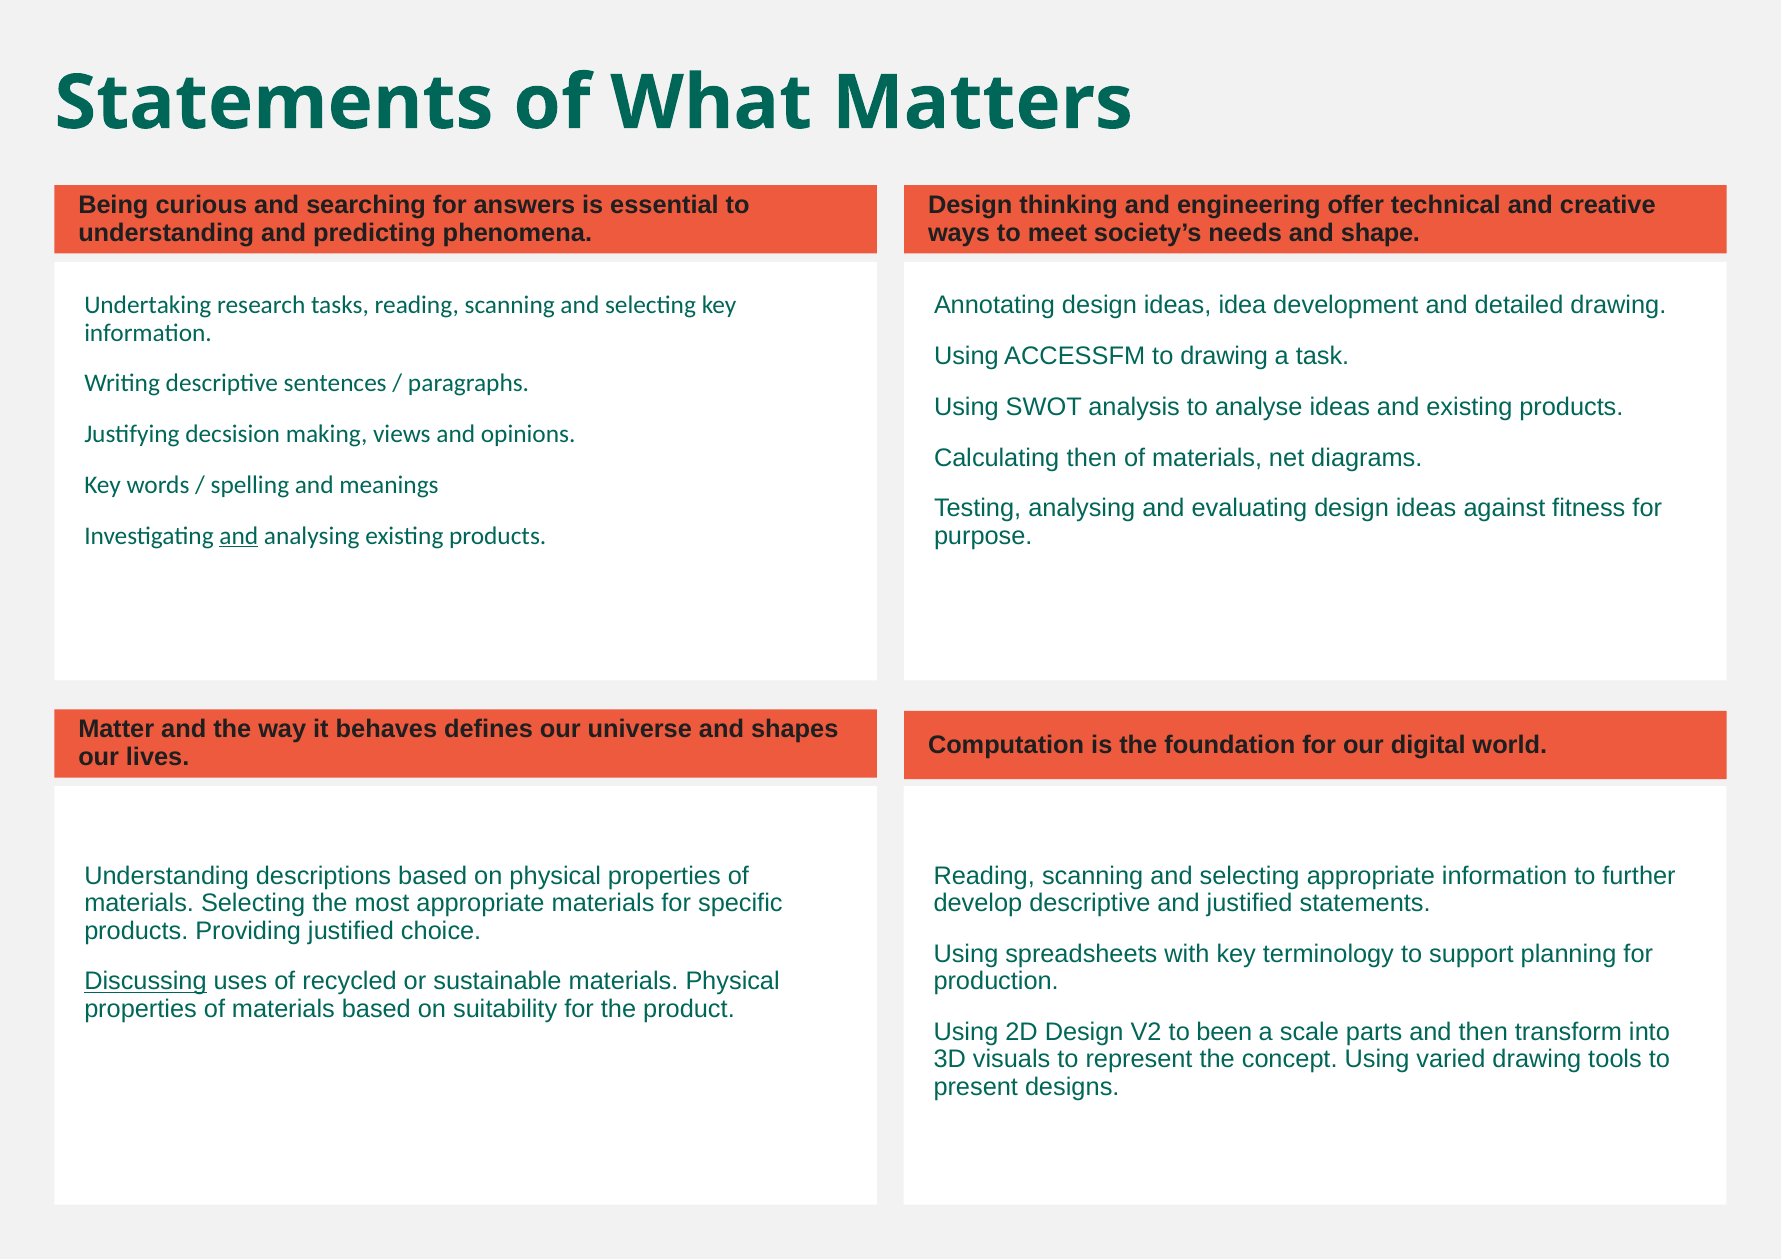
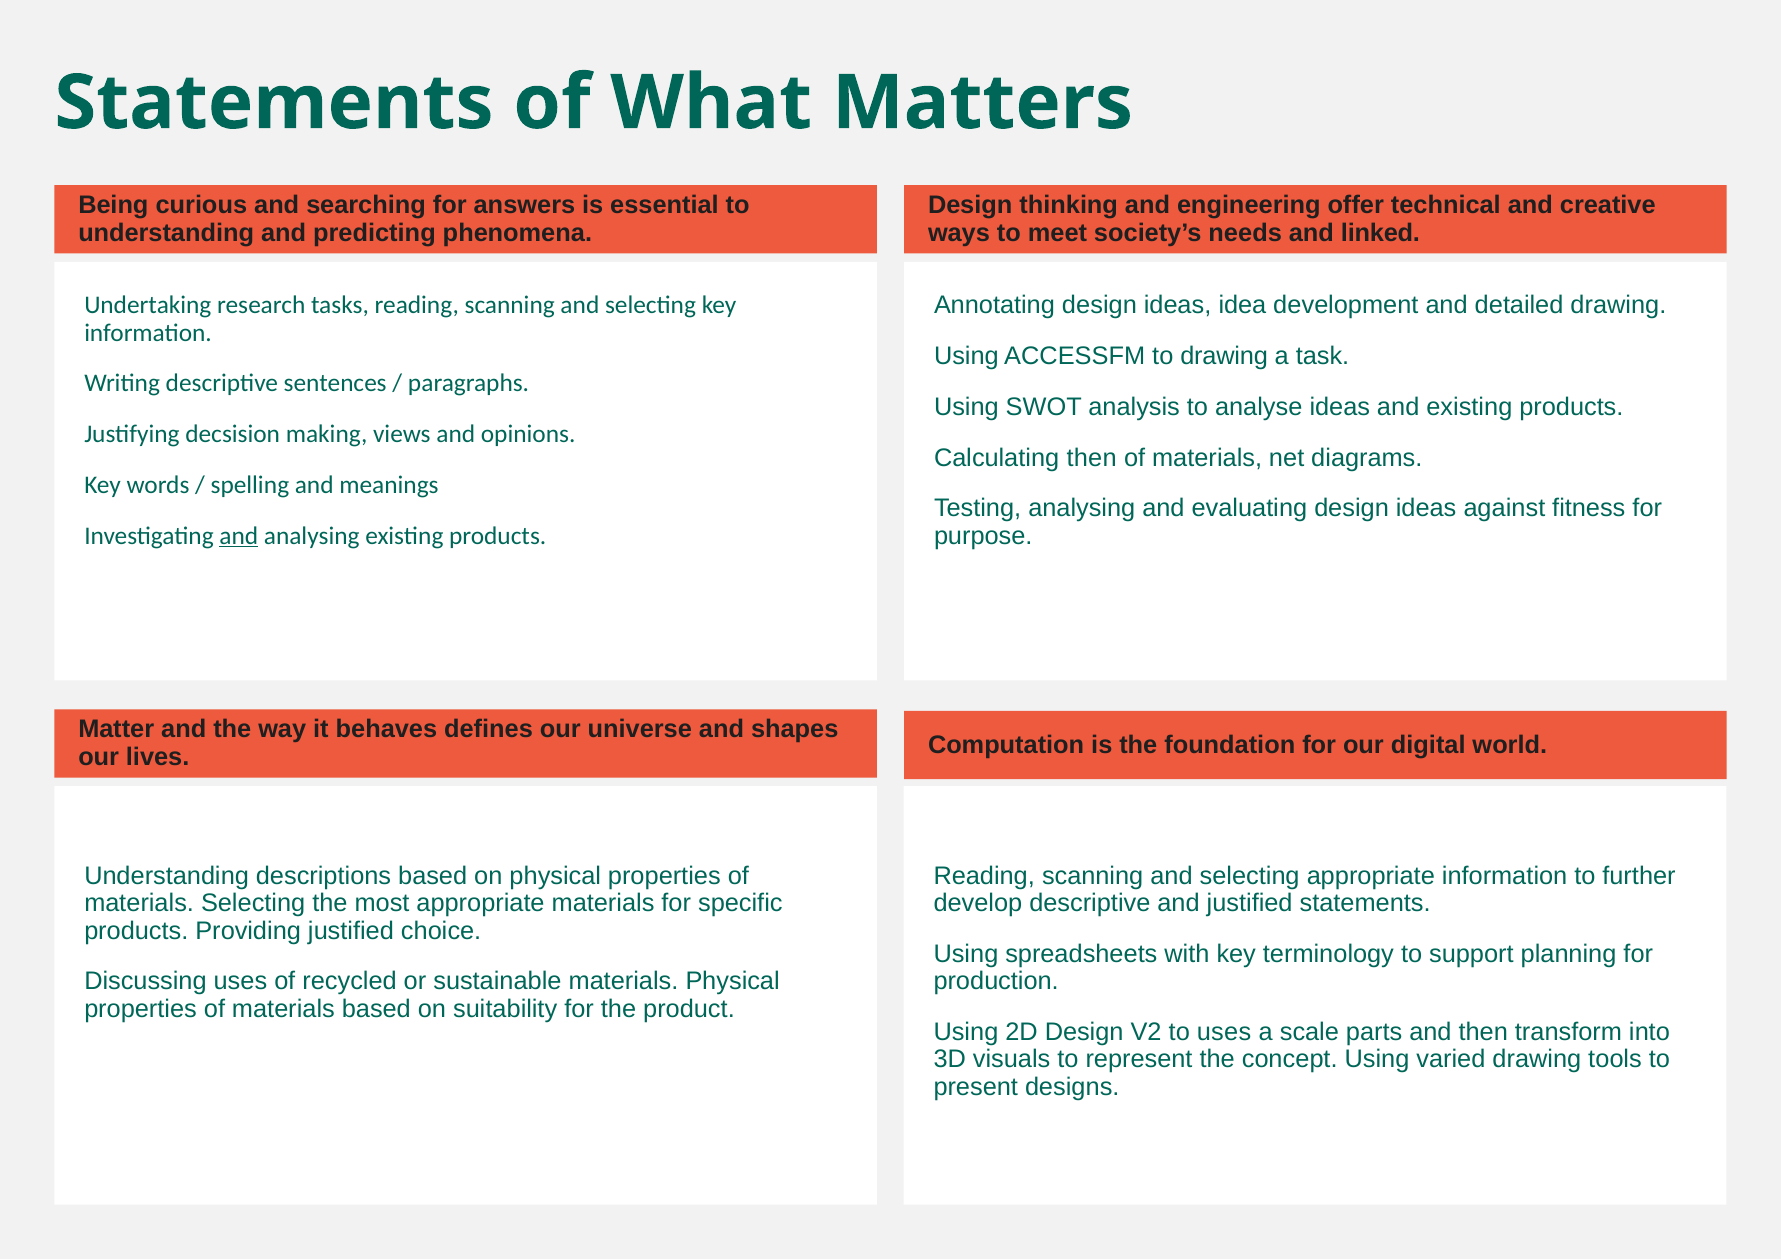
shape: shape -> linked
Discussing underline: present -> none
to been: been -> uses
